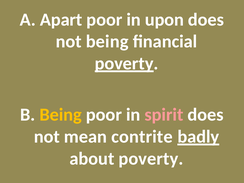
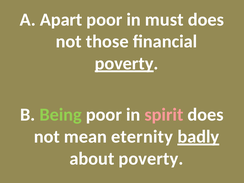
upon: upon -> must
not being: being -> those
Being at (61, 115) colour: yellow -> light green
contrite: contrite -> eternity
